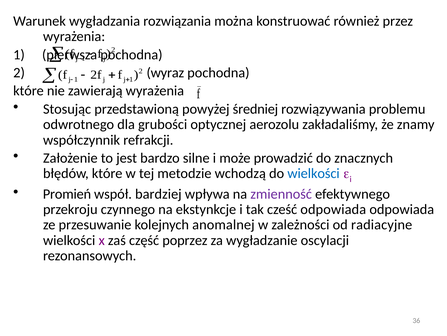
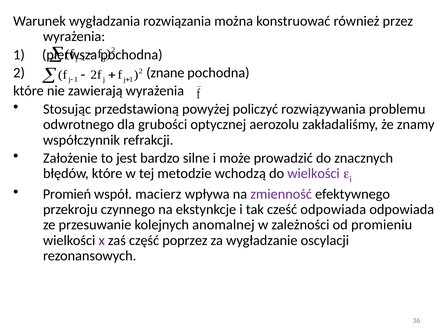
wyraz: wyraz -> znane
średniej: średniej -> policzyć
wielkości at (314, 173) colour: blue -> purple
bardziej: bardziej -> macierz
radiacyjne: radiacyjne -> promieniu
